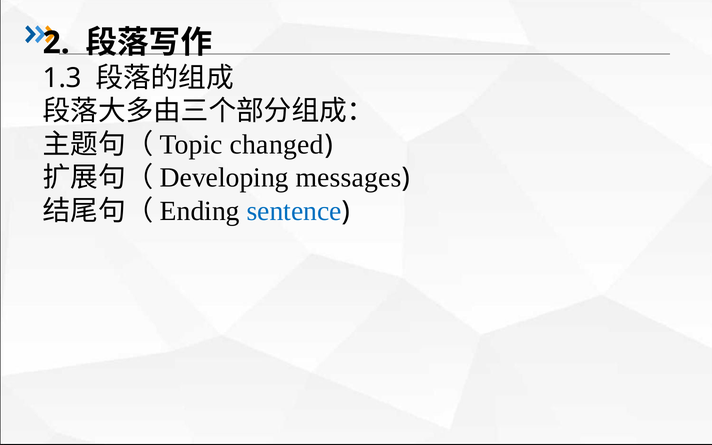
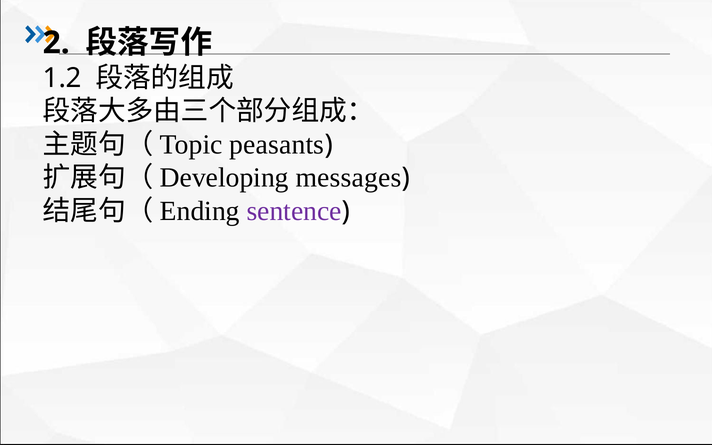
1.3: 1.3 -> 1.2
changed: changed -> peasants
sentence colour: blue -> purple
